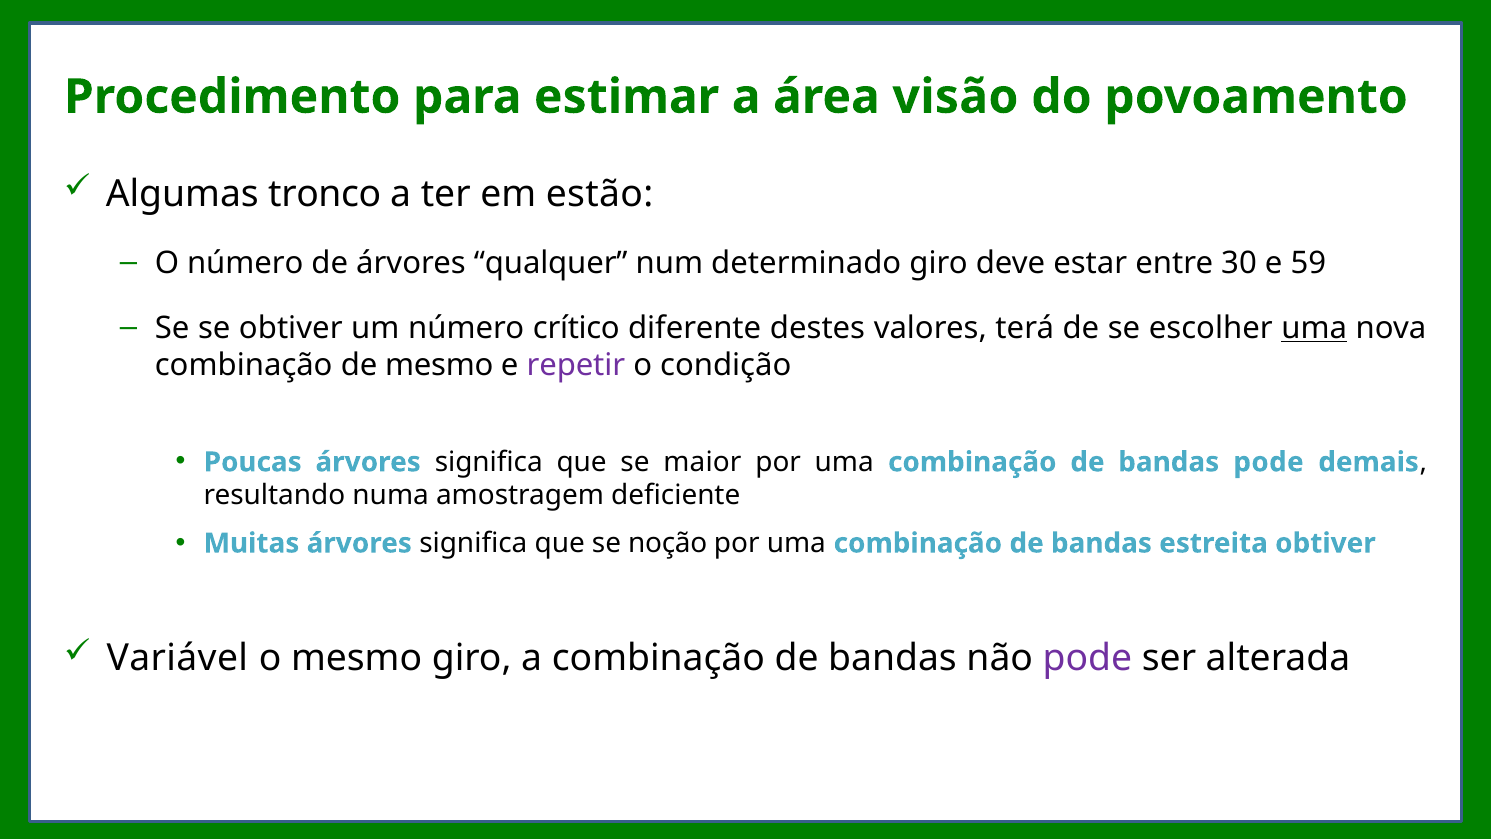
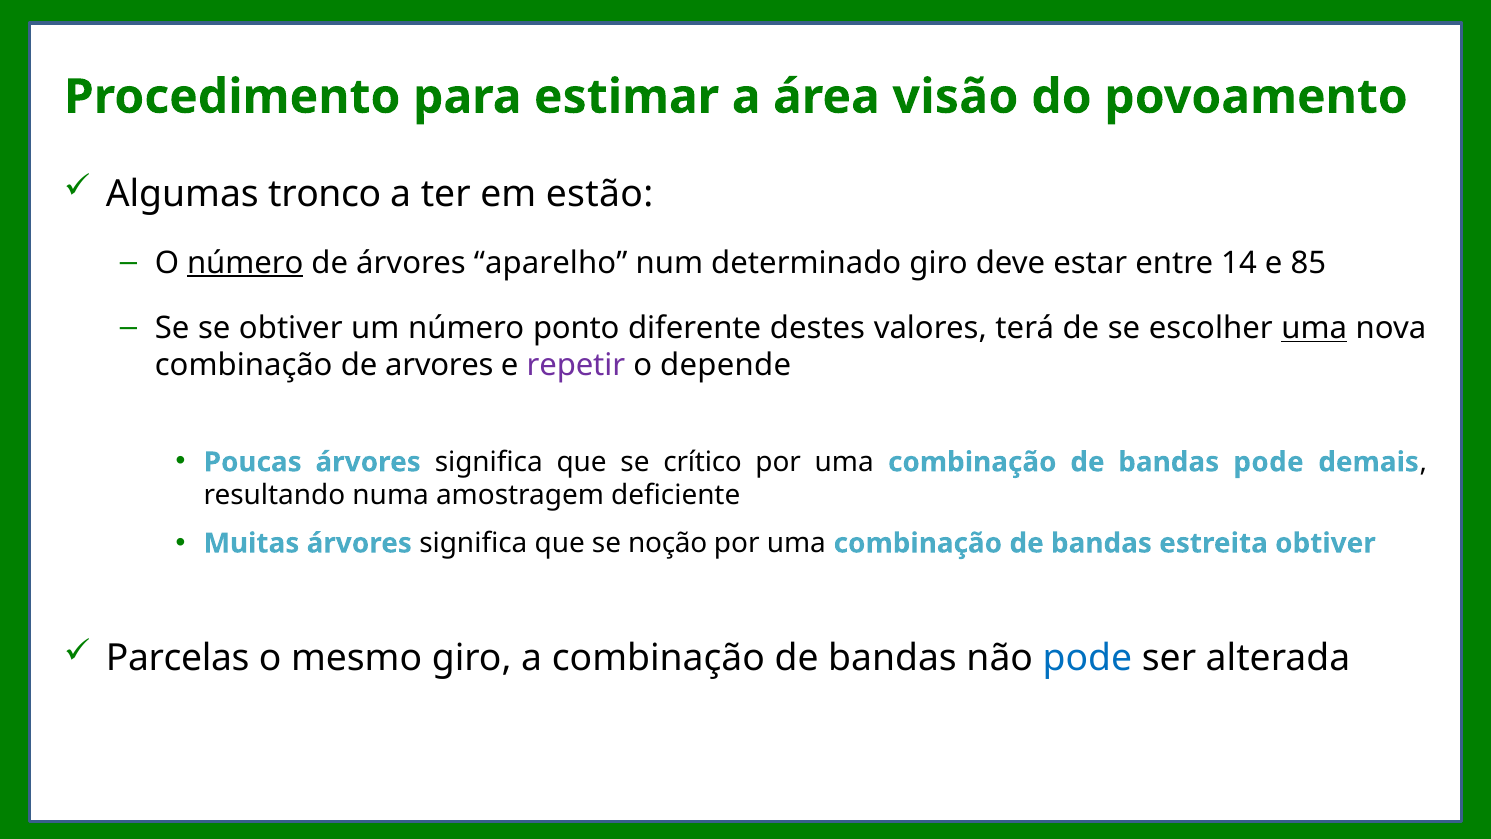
número at (245, 263) underline: none -> present
qualquer: qualquer -> aparelho
30: 30 -> 14
59: 59 -> 85
crítico: crítico -> ponto
de mesmo: mesmo -> arvores
condição: condição -> depende
maior: maior -> crítico
Variável: Variável -> Parcelas
pode at (1087, 658) colour: purple -> blue
